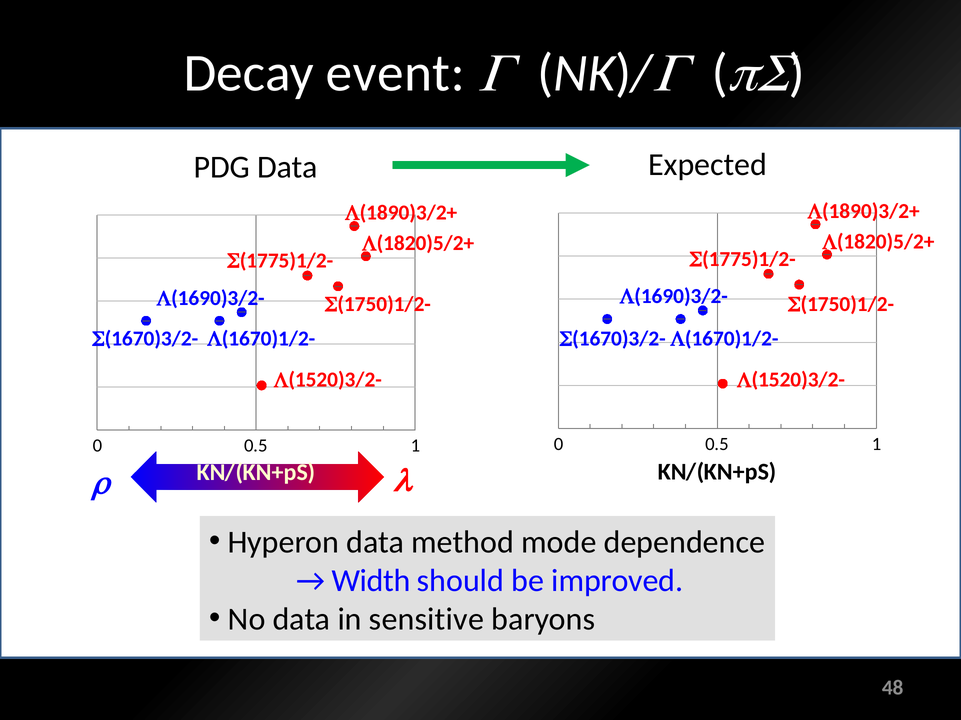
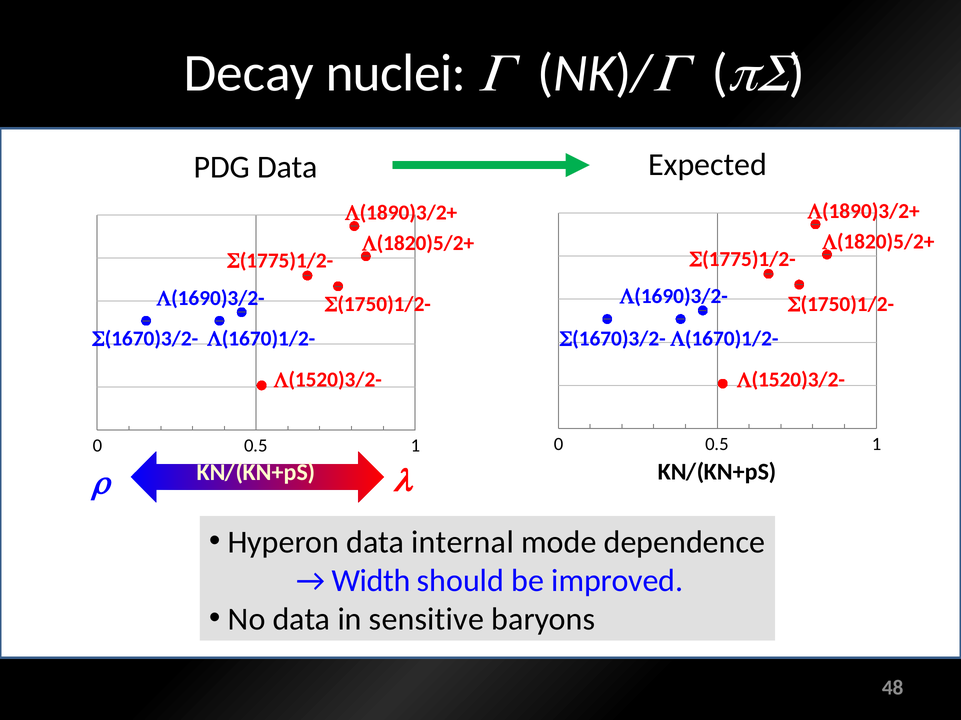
event: event -> nuclei
method: method -> internal
